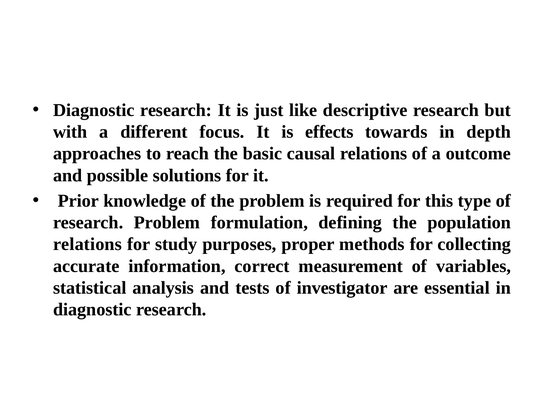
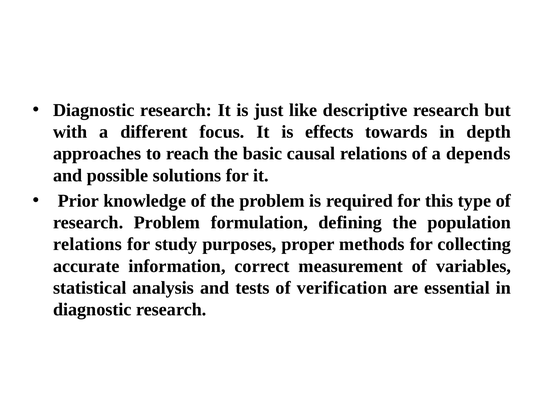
outcome: outcome -> depends
investigator: investigator -> verification
